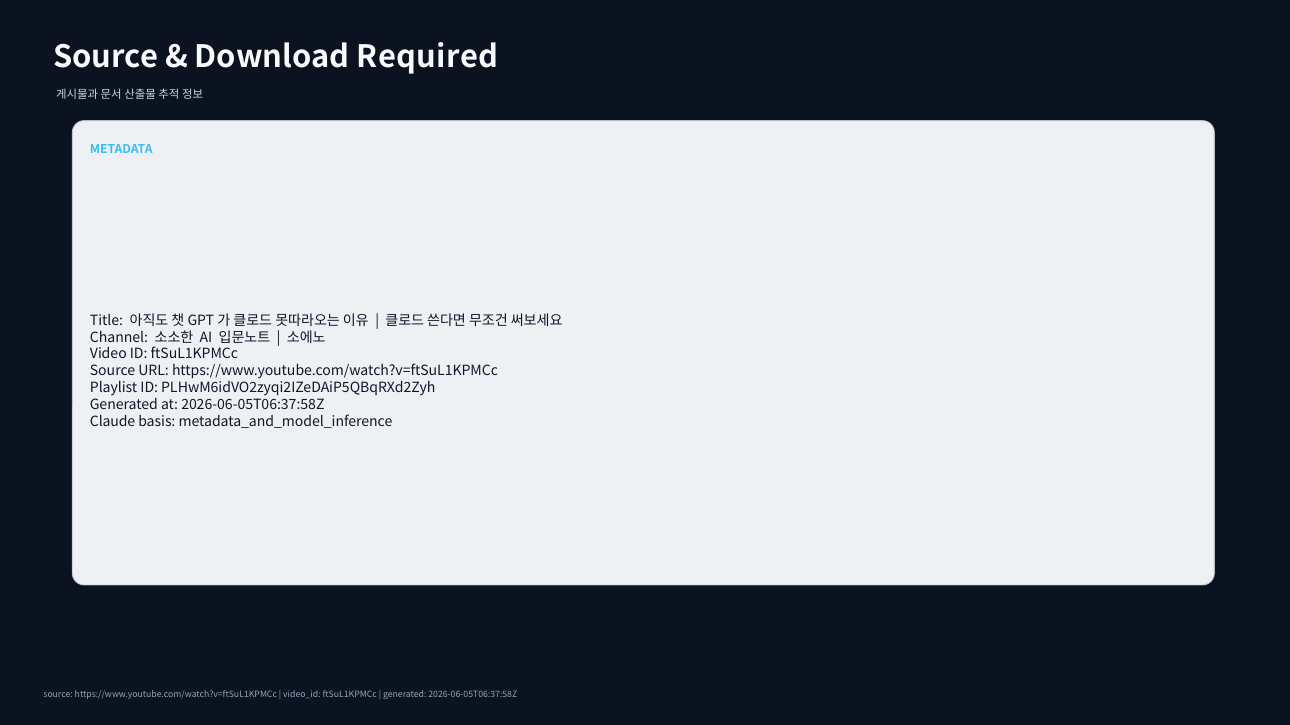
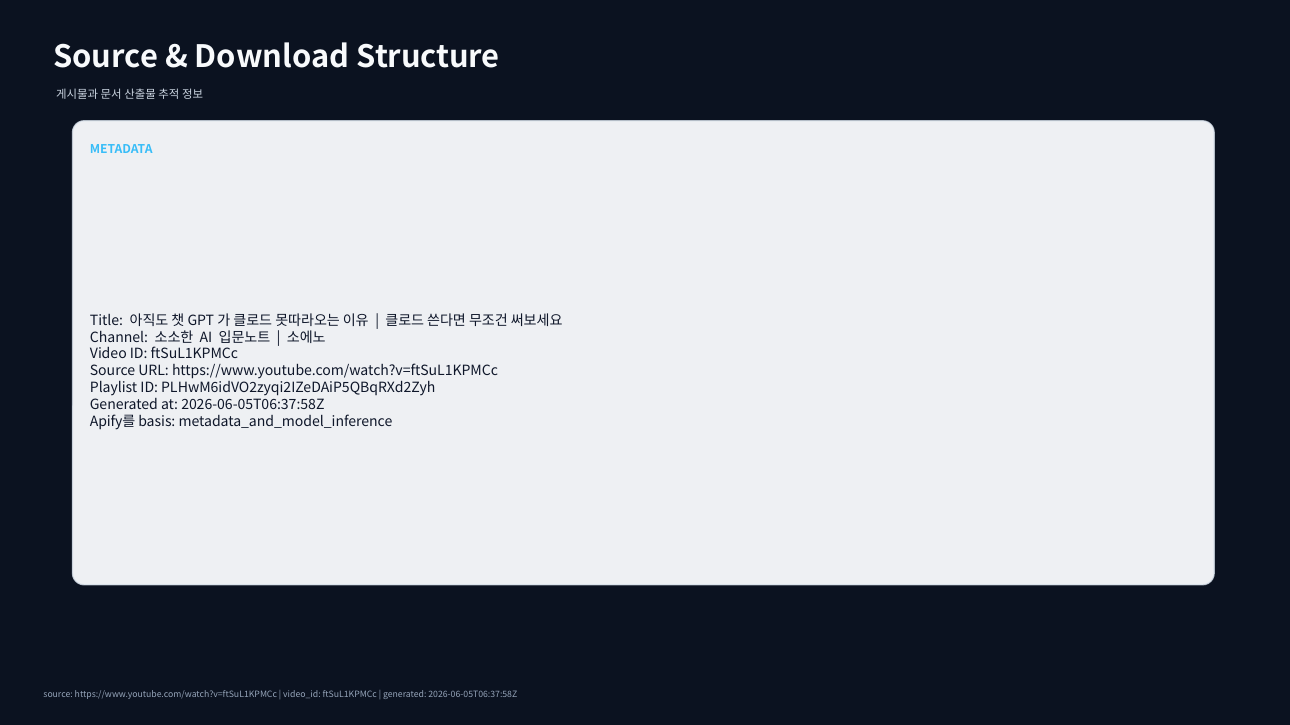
Required: Required -> Structure
Claude: Claude -> Apify를
